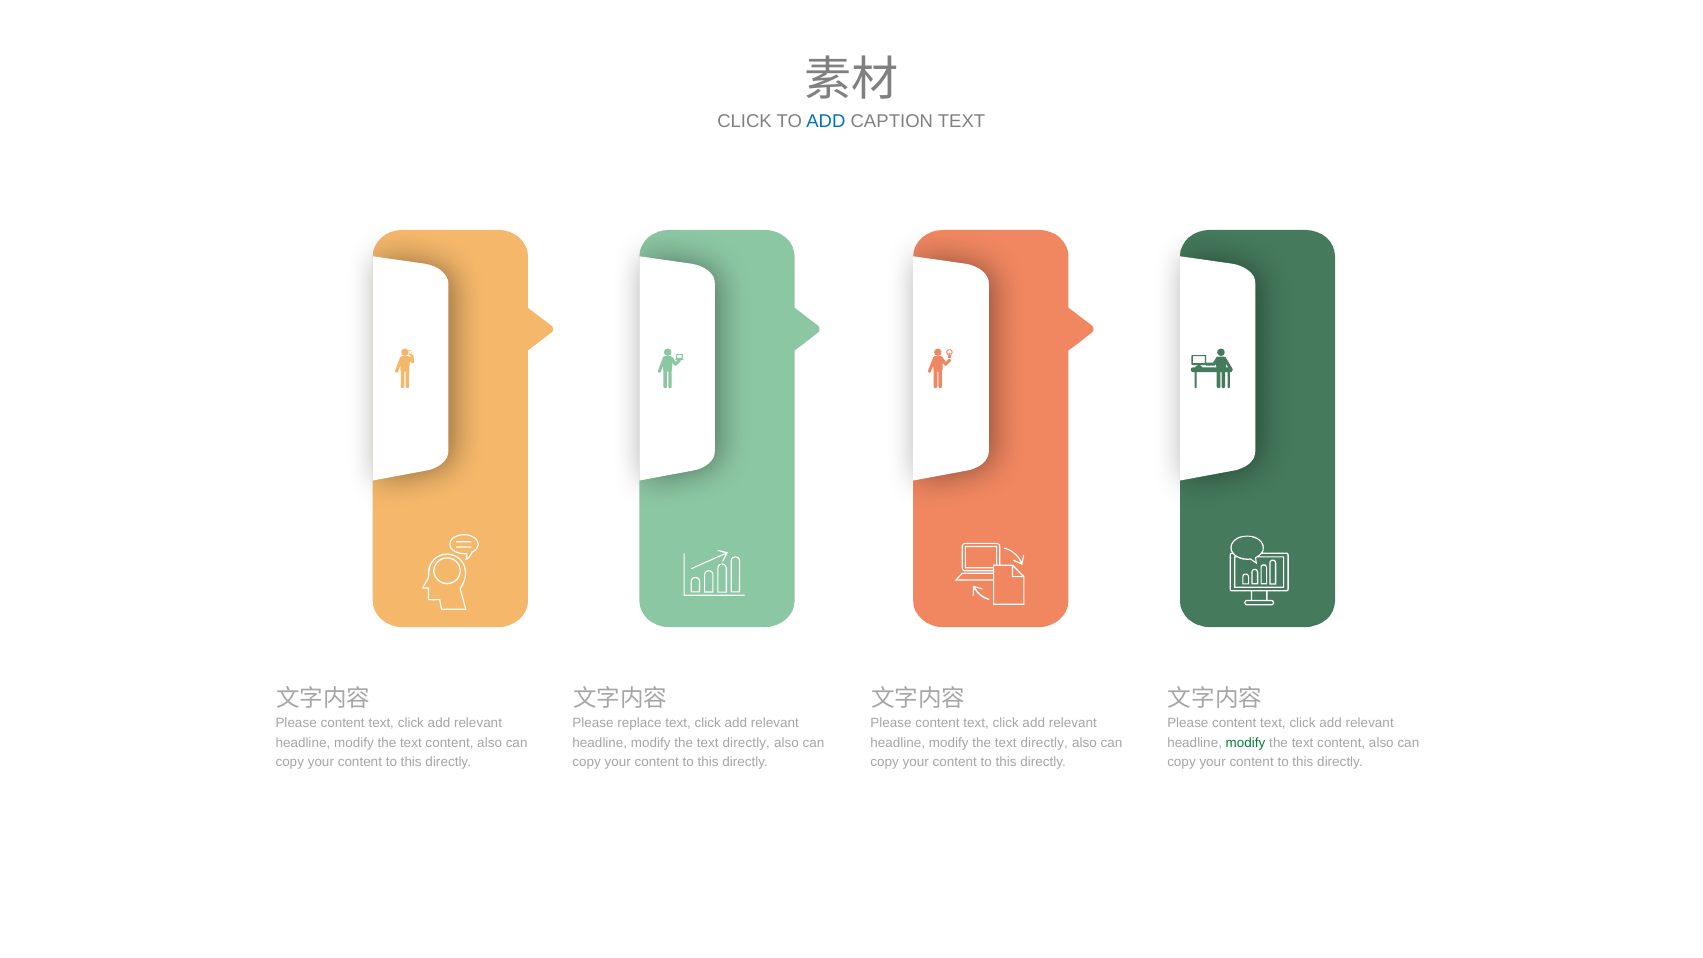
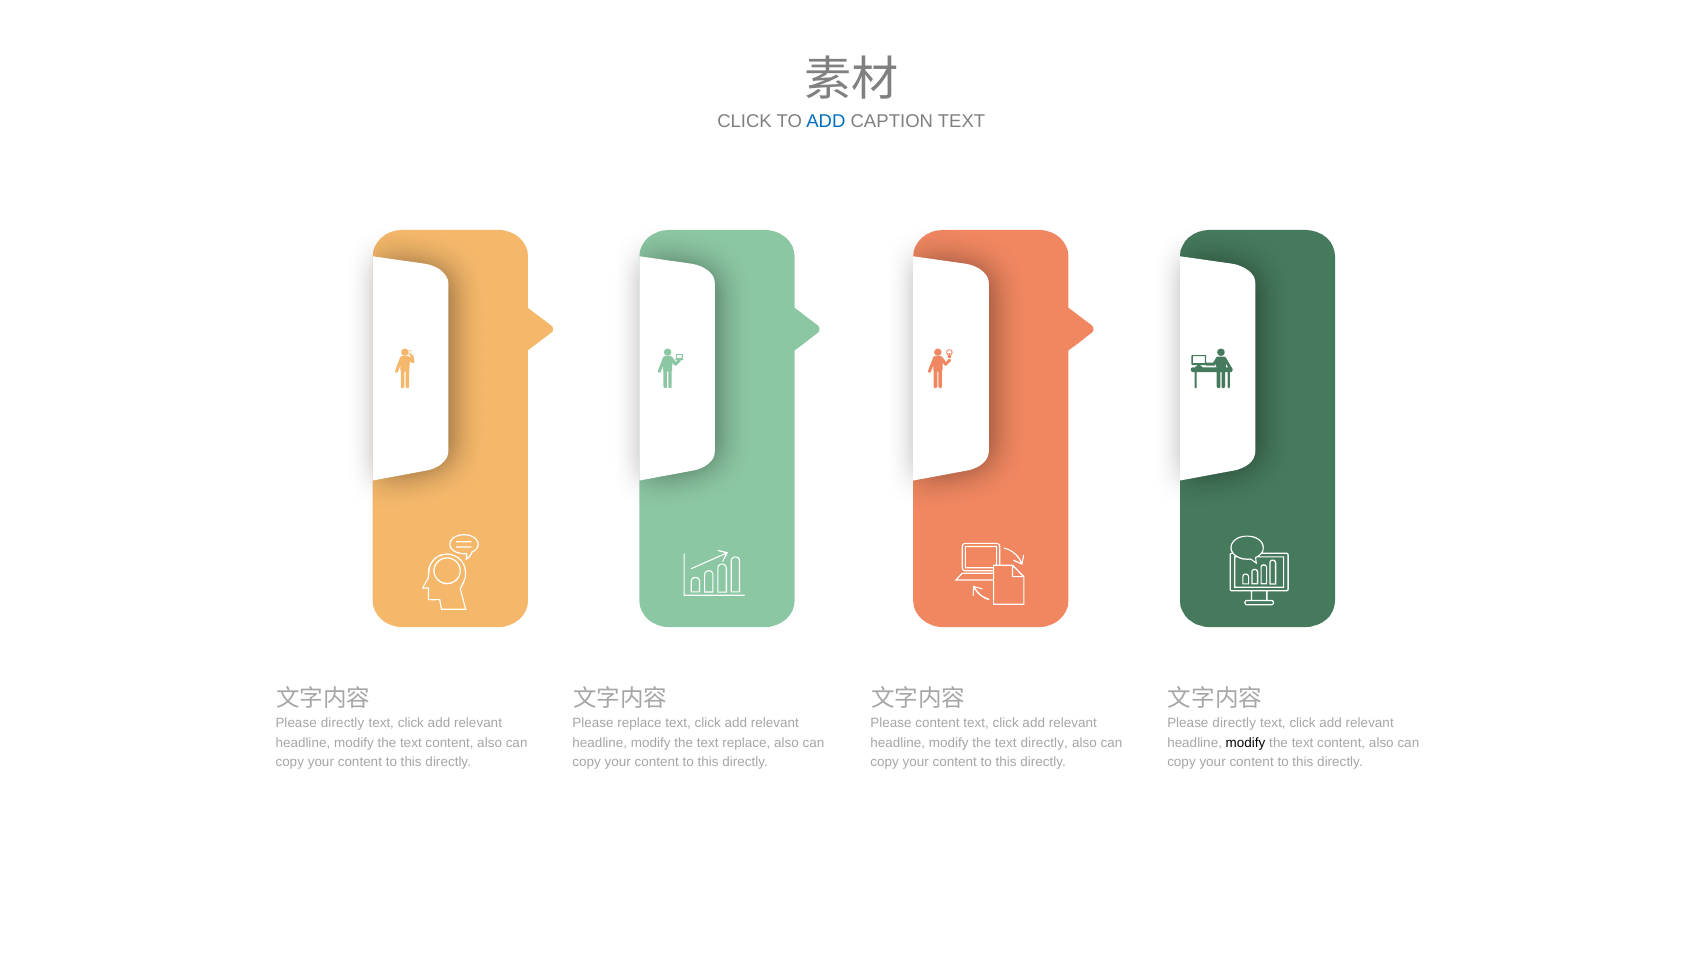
content at (343, 723): content -> directly
content at (1234, 723): content -> directly
directly at (746, 743): directly -> replace
modify at (1246, 743) colour: green -> black
